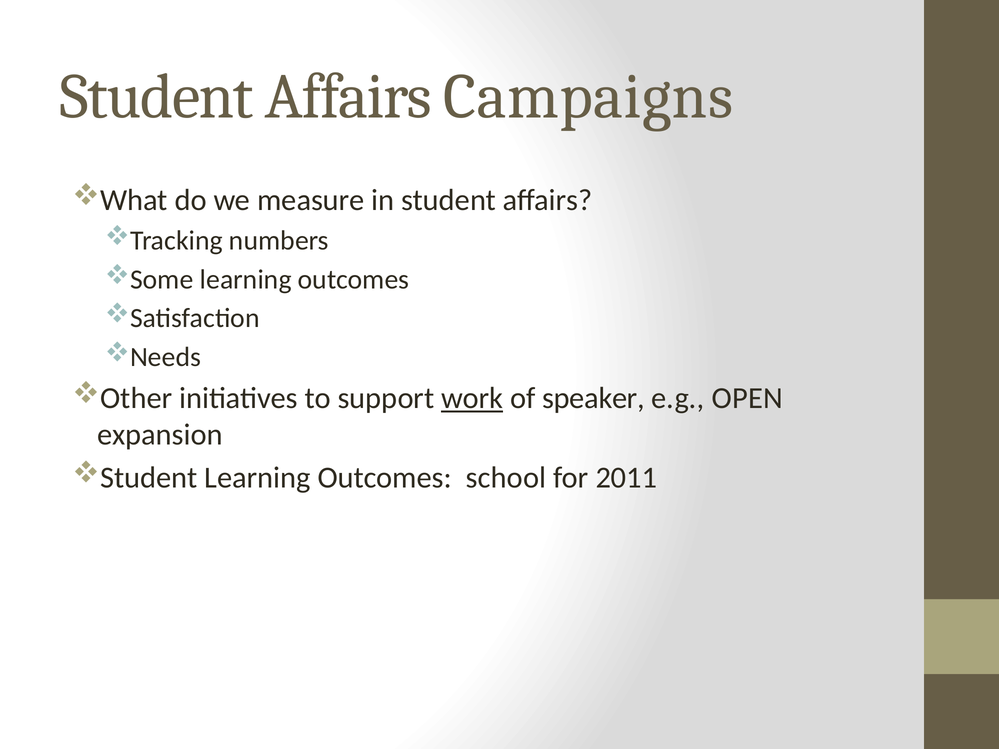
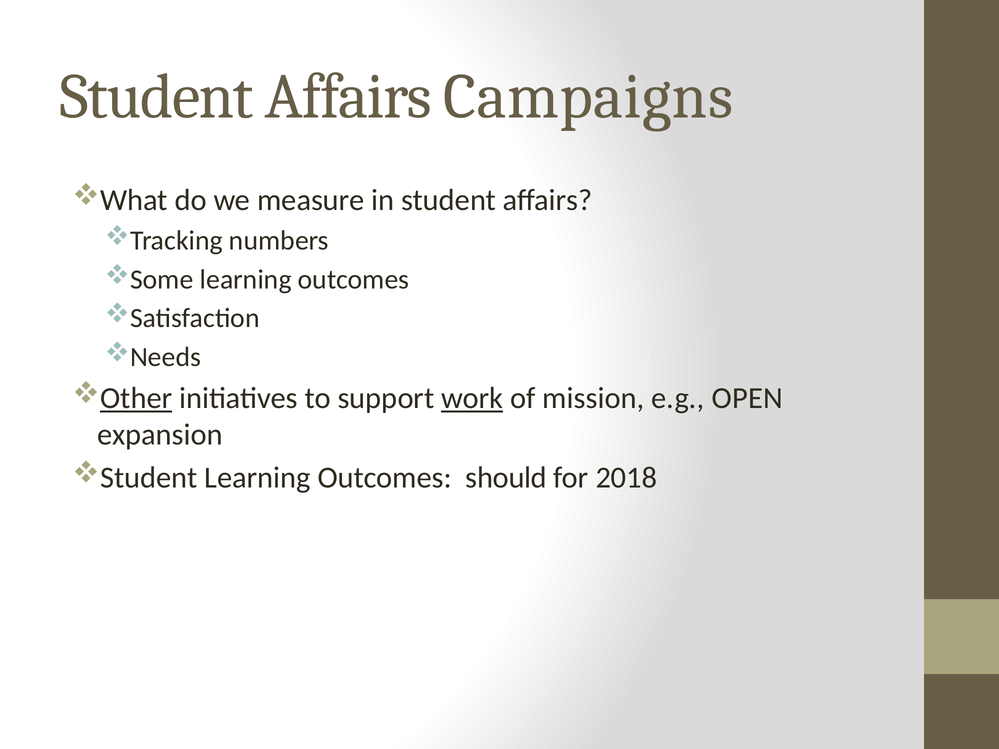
Other underline: none -> present
speaker: speaker -> mission
school: school -> should
2011: 2011 -> 2018
